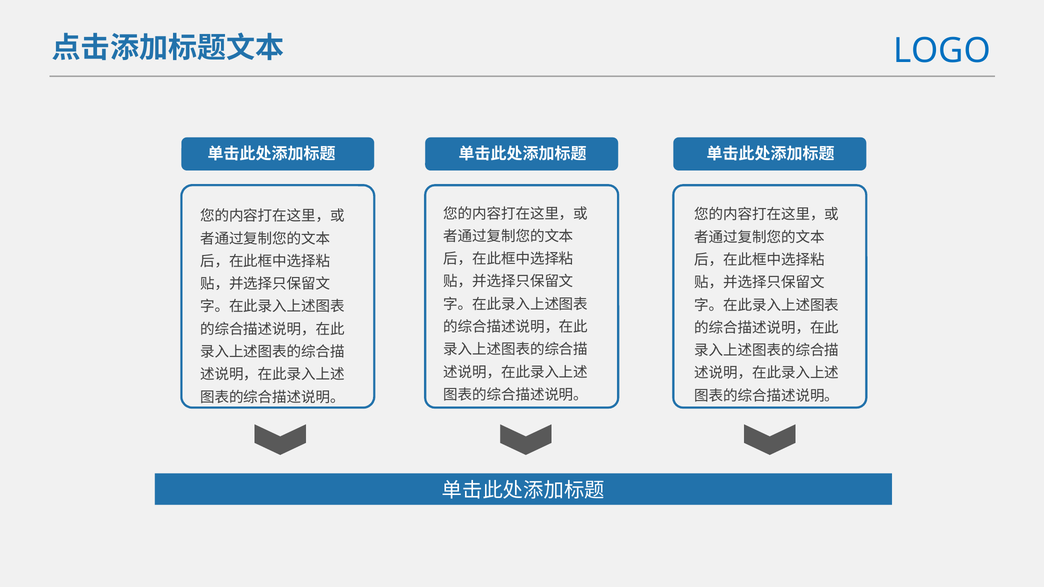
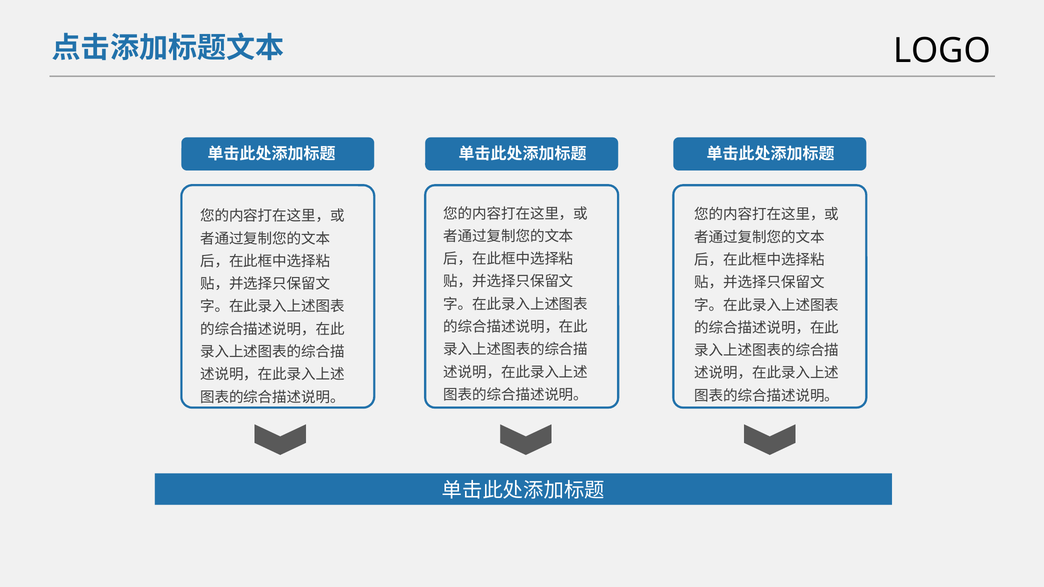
LOGO colour: blue -> black
